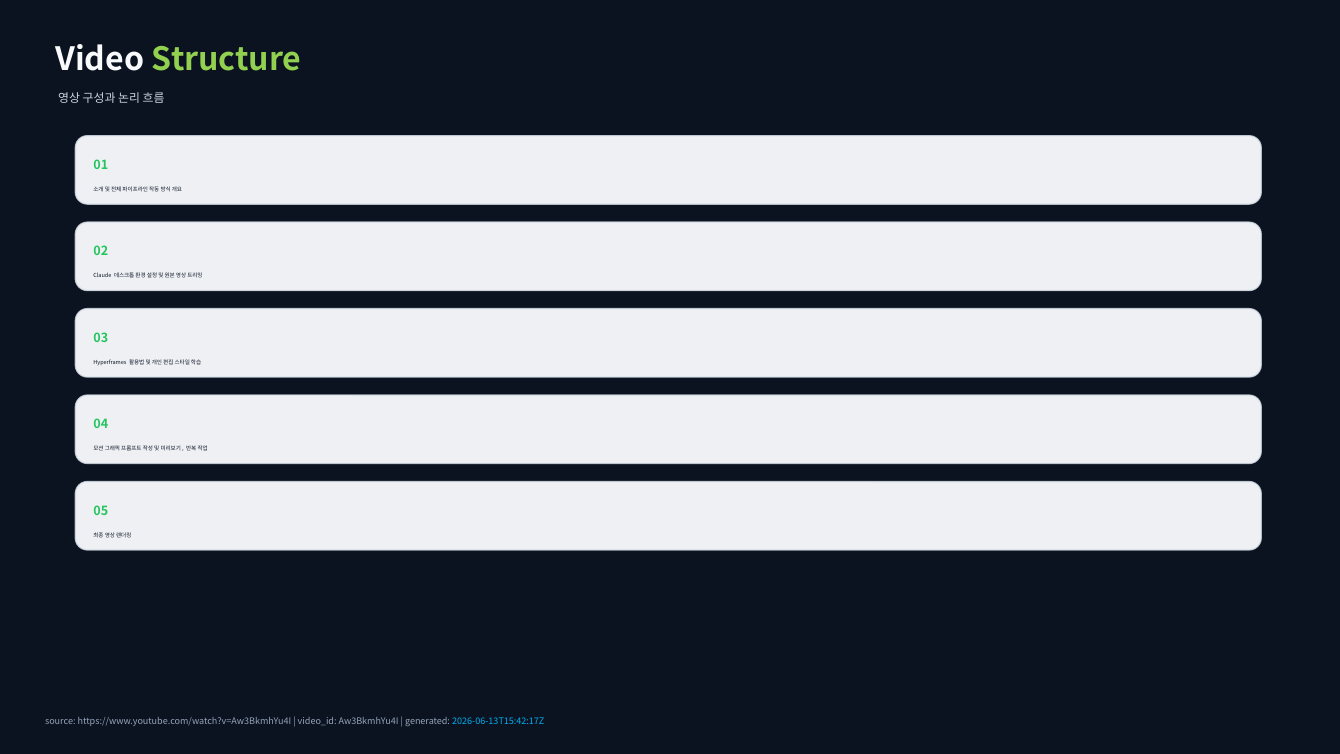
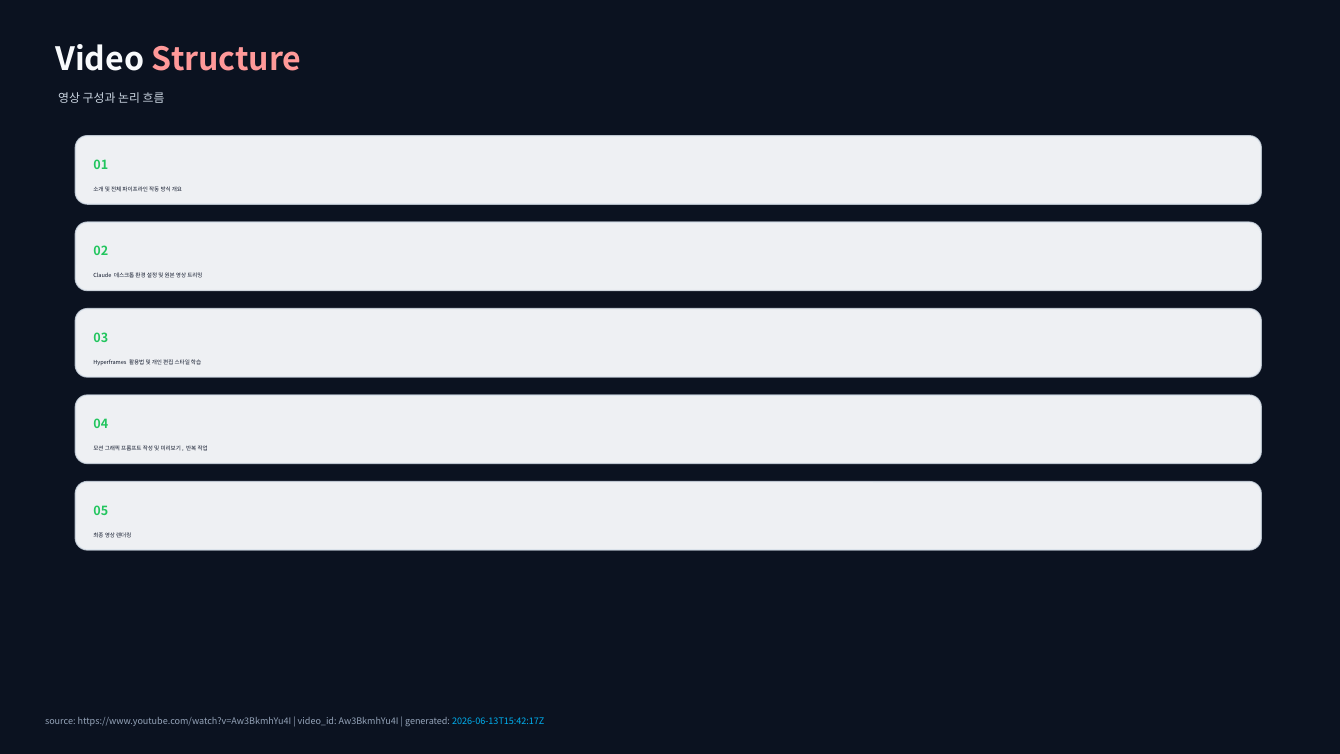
Structure colour: light green -> pink
